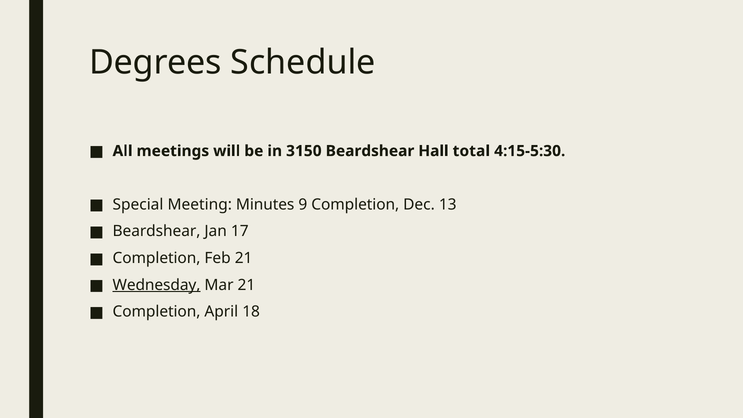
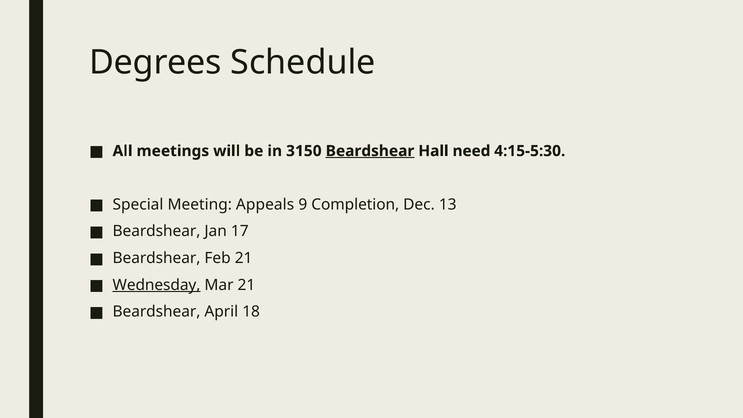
Beardshear at (370, 151) underline: none -> present
total: total -> need
Minutes: Minutes -> Appeals
Completion at (157, 258): Completion -> Beardshear
Completion at (157, 312): Completion -> Beardshear
